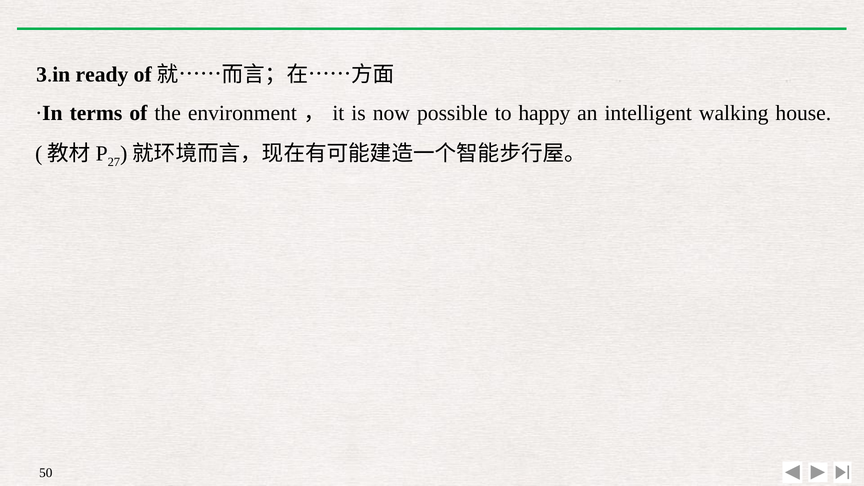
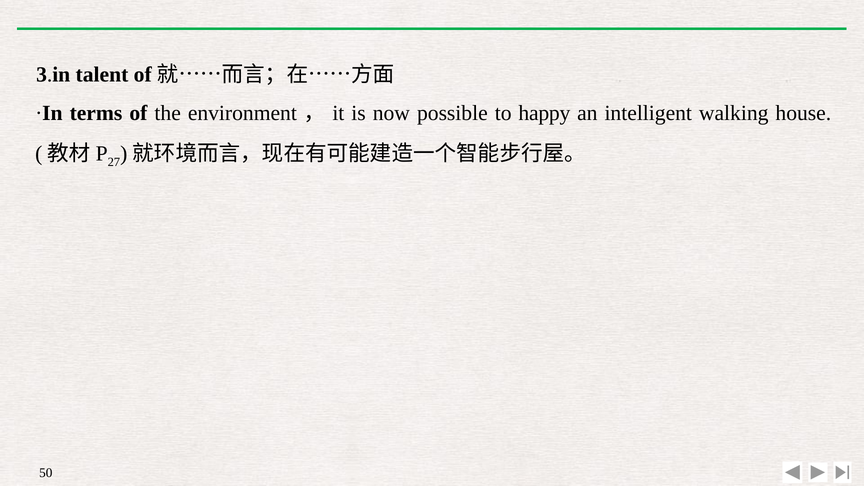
ready: ready -> talent
